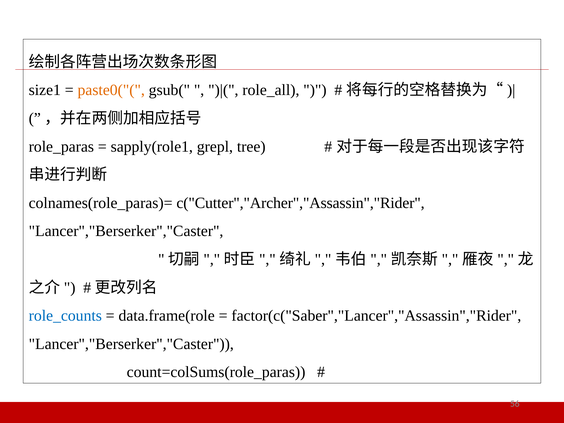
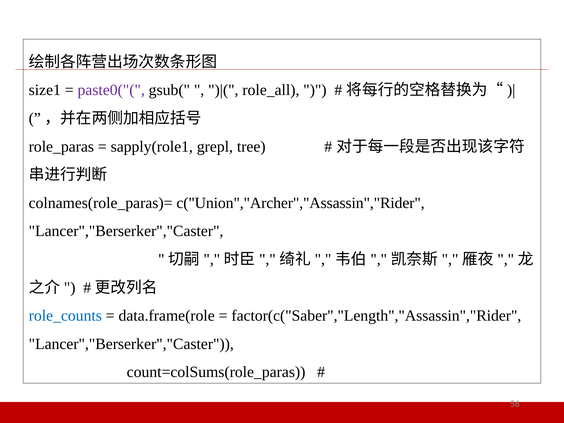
paste0("( colour: orange -> purple
c("Cutter","Archer","Assassin","Rider: c("Cutter","Archer","Assassin","Rider -> c("Union","Archer","Assassin","Rider
factor(c("Saber","Lancer","Assassin","Rider: factor(c("Saber","Lancer","Assassin","Rider -> factor(c("Saber","Length","Assassin","Rider
